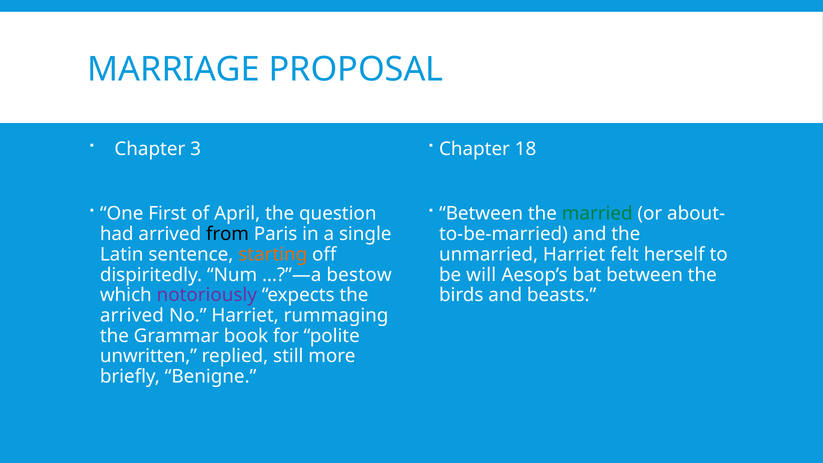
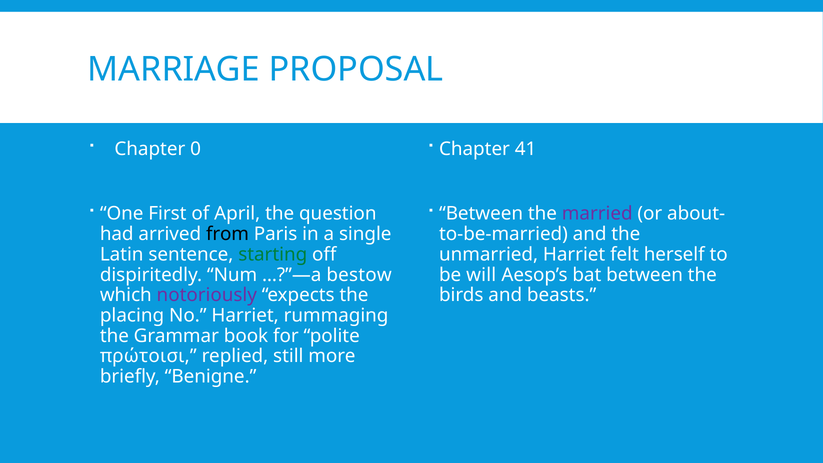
3: 3 -> 0
18: 18 -> 41
married colour: green -> purple
starting colour: orange -> green
arrived at (132, 315): arrived -> placing
unwritten: unwritten -> πρώτοισι
